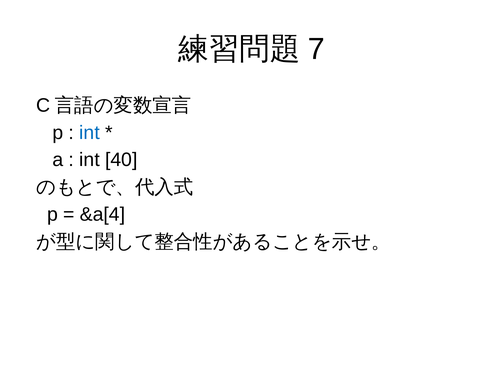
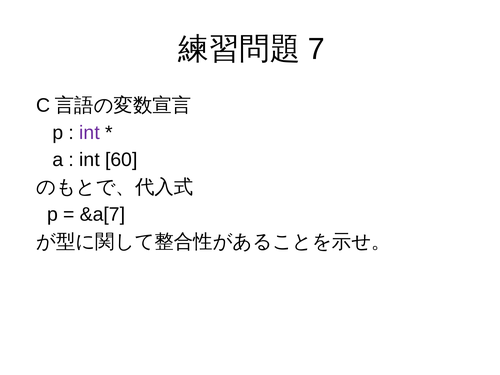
int at (90, 133) colour: blue -> purple
40: 40 -> 60
&a[4: &a[4 -> &a[7
